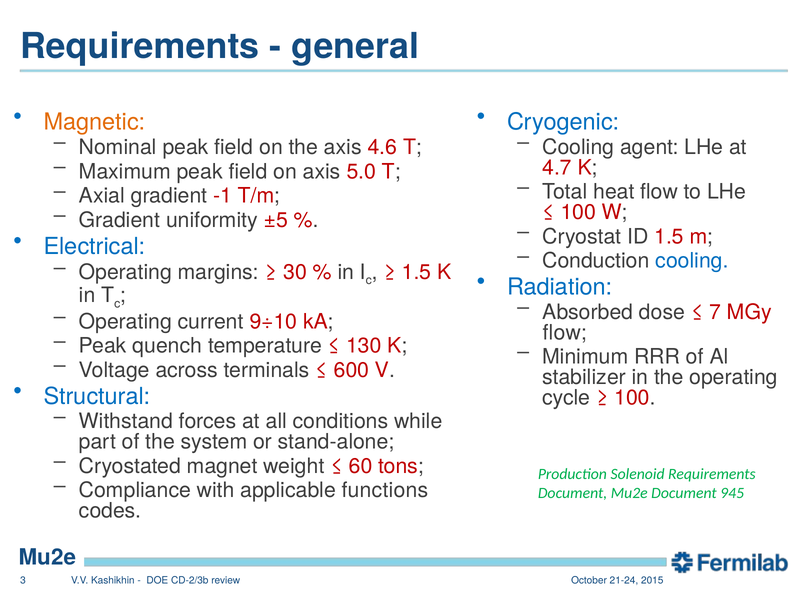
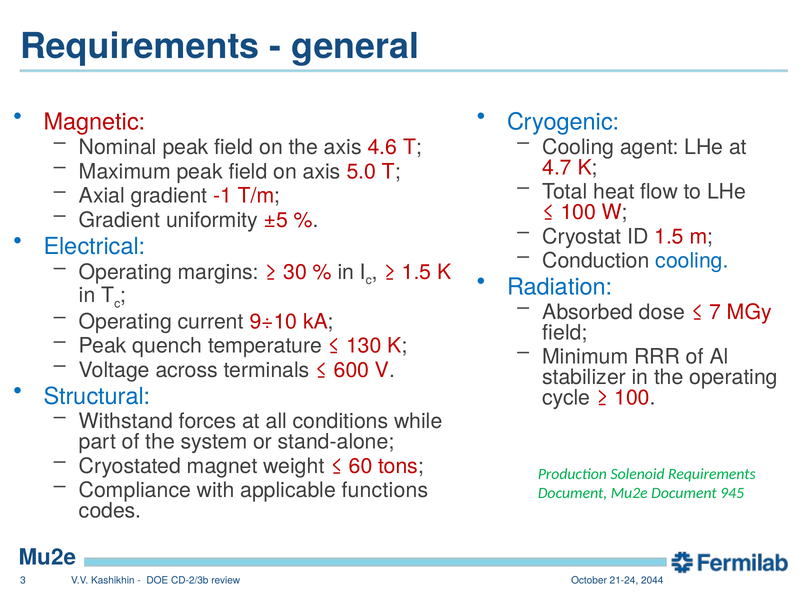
Magnetic colour: orange -> red
flow at (565, 333): flow -> field
2015: 2015 -> 2044
